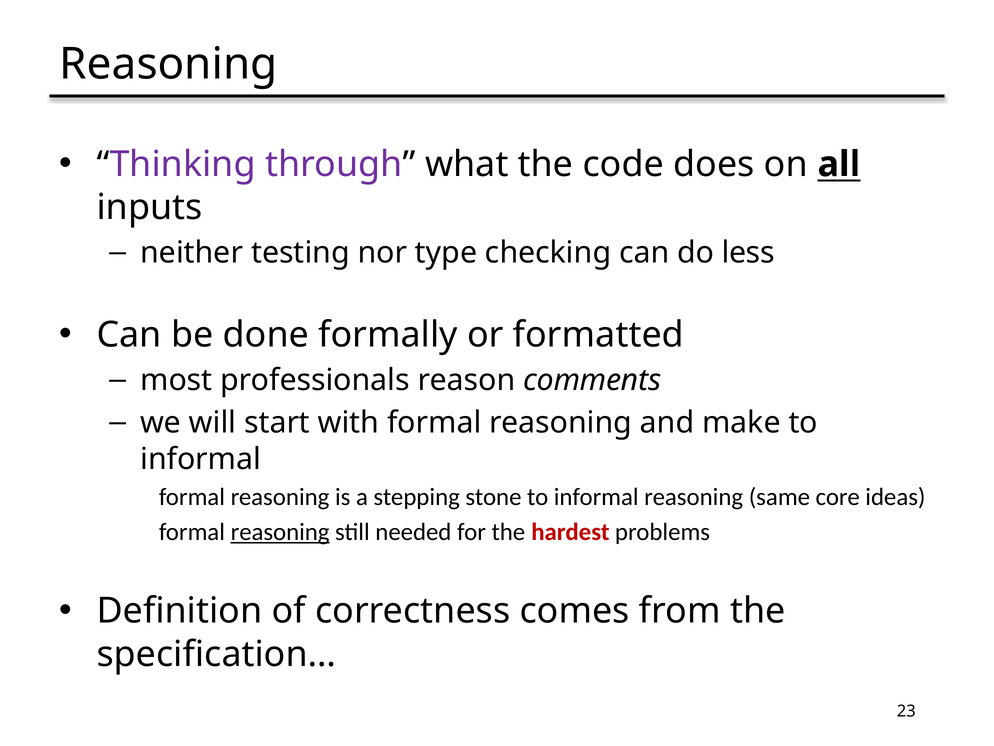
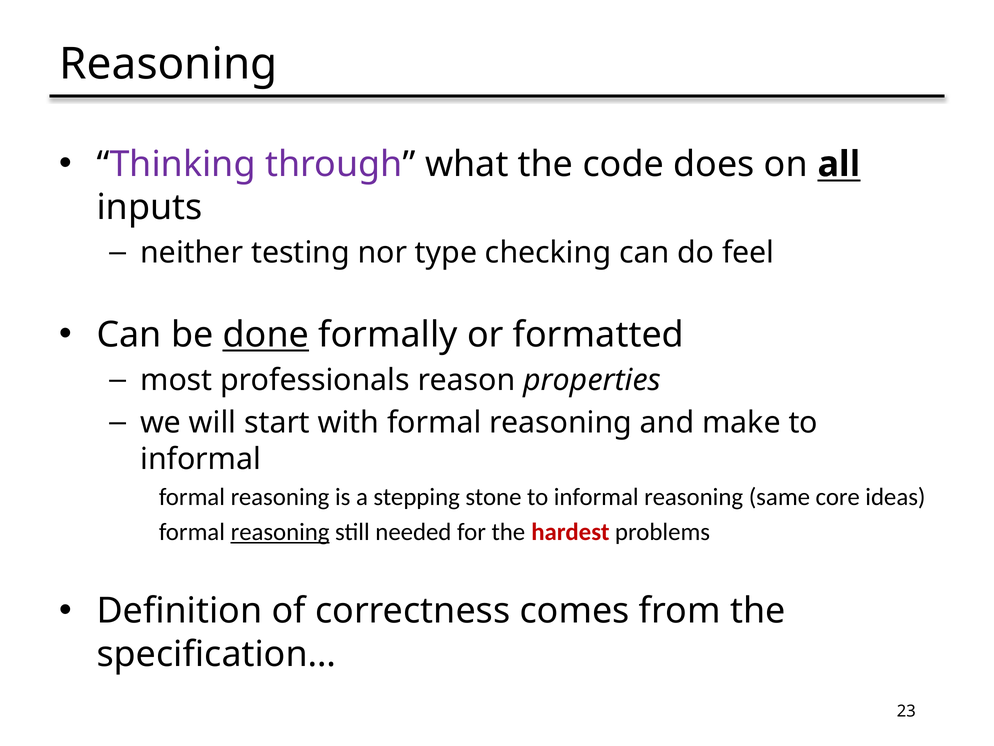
less: less -> feel
done underline: none -> present
comments: comments -> properties
